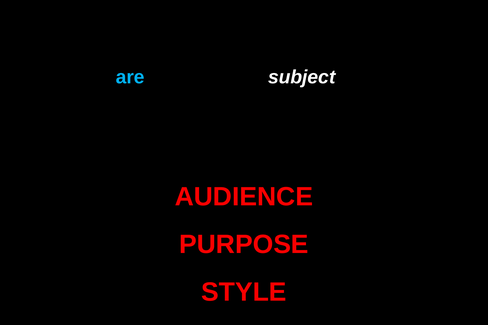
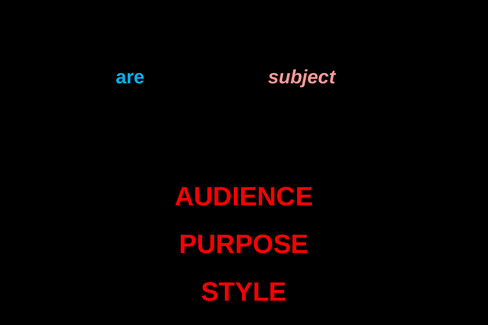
subject colour: white -> pink
